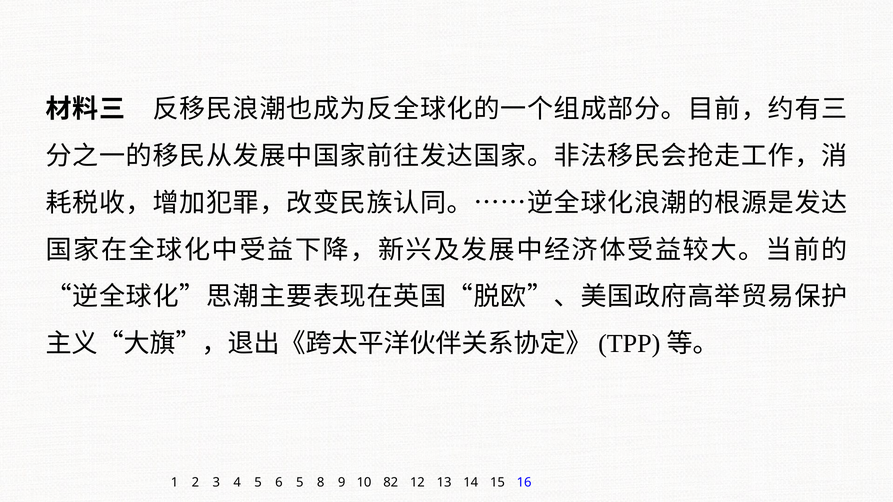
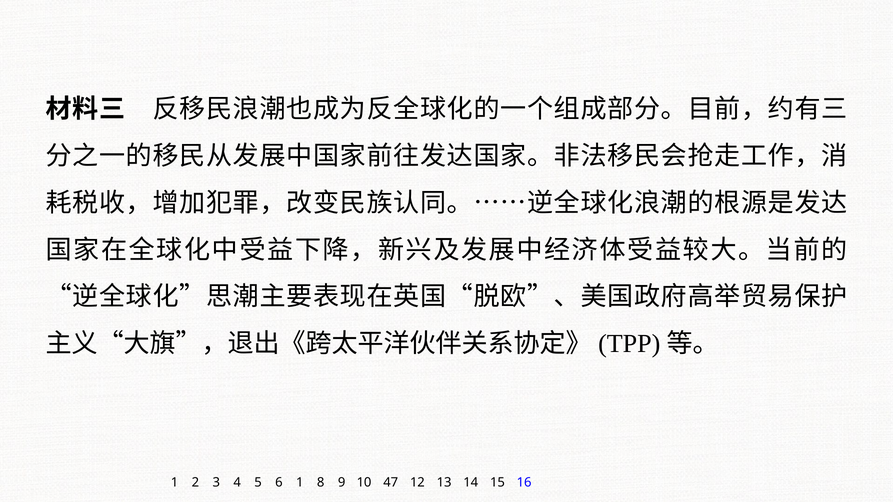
6 5: 5 -> 1
82: 82 -> 47
